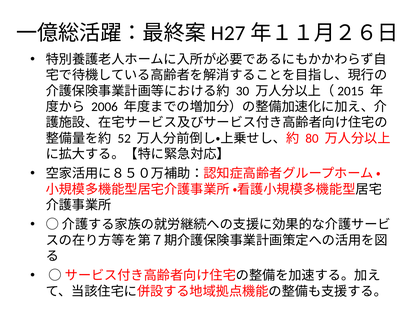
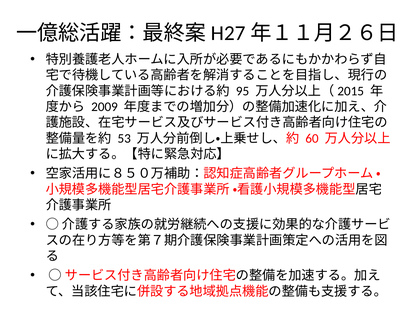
30: 30 -> 95
2006: 2006 -> 2009
52: 52 -> 53
80: 80 -> 60
